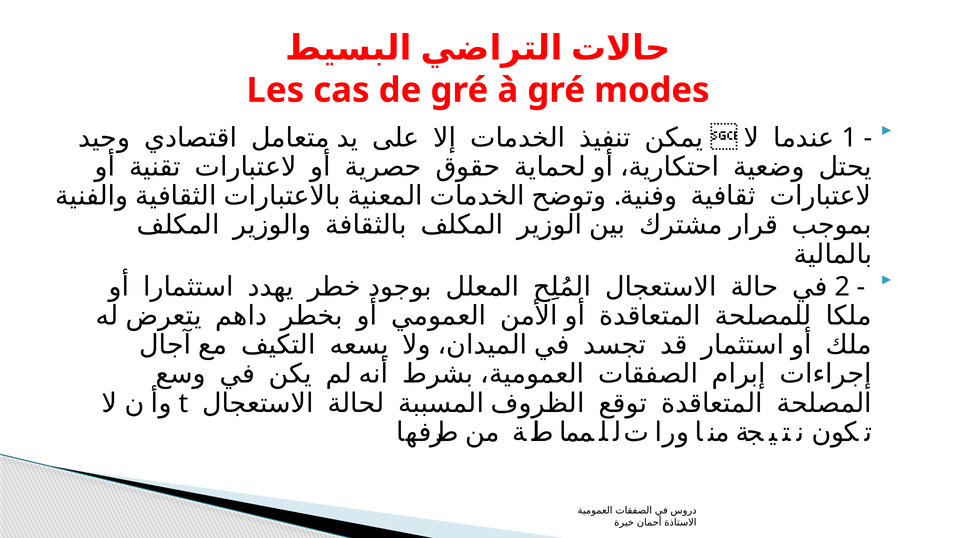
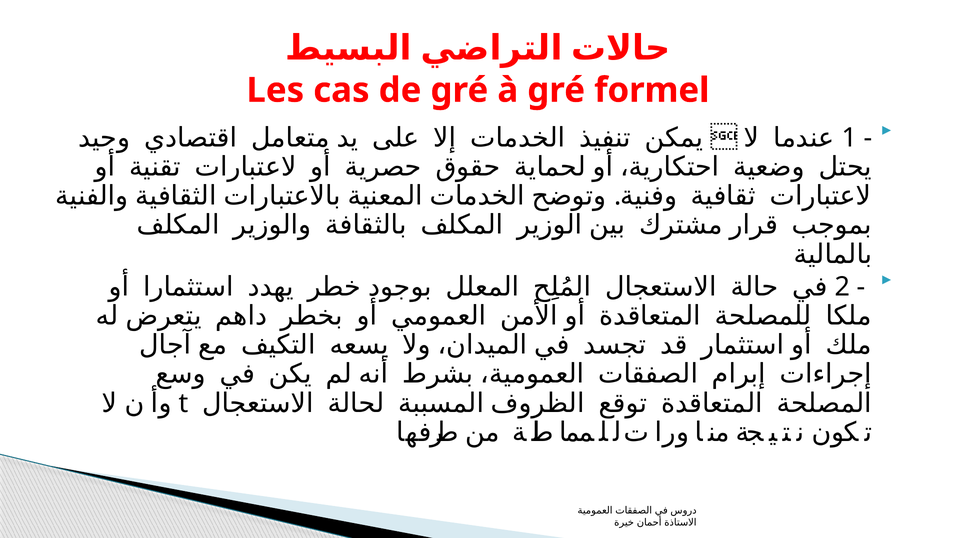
modes: modes -> formel
